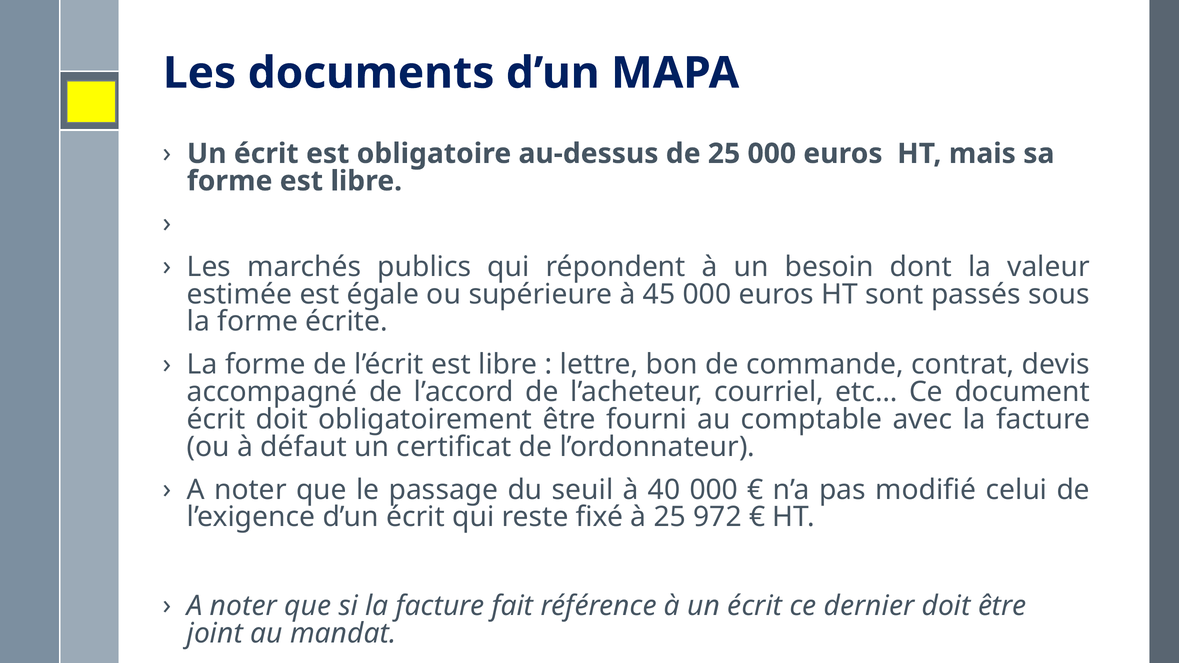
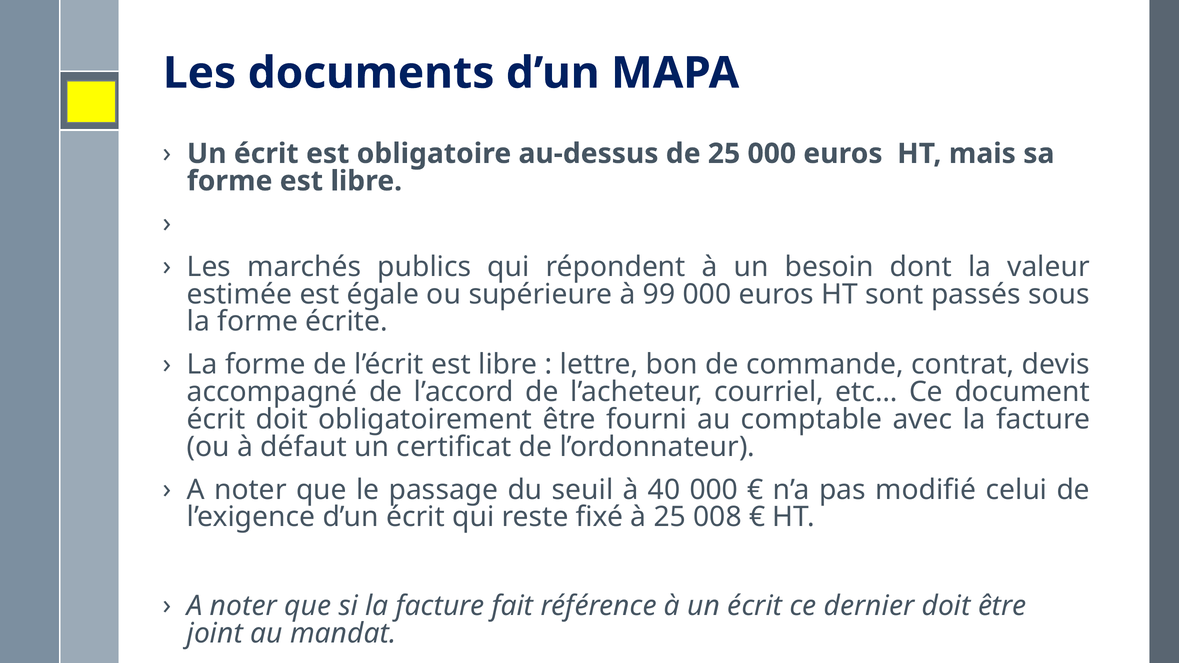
45: 45 -> 99
972: 972 -> 008
